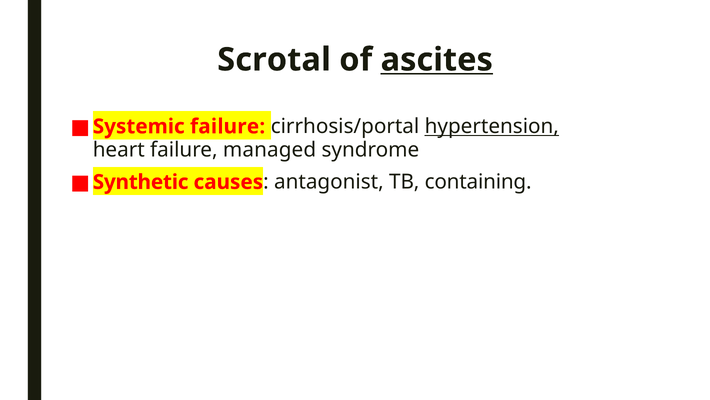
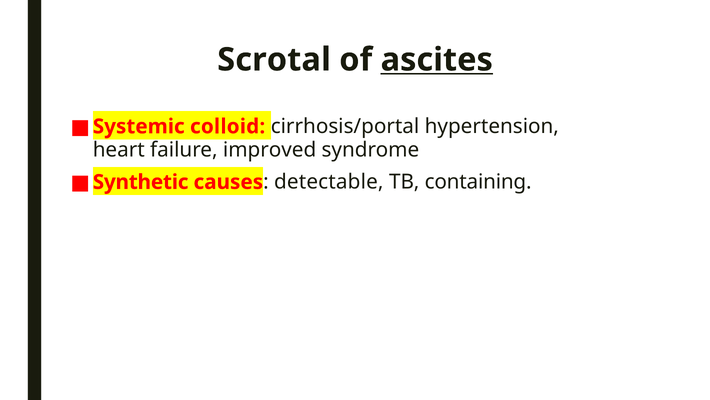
Systemic failure: failure -> colloid
hypertension underline: present -> none
managed: managed -> improved
antagonist: antagonist -> detectable
